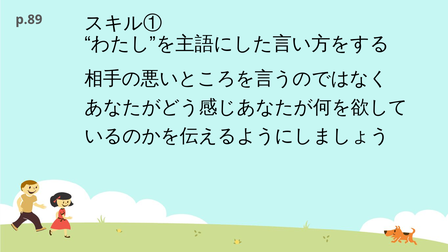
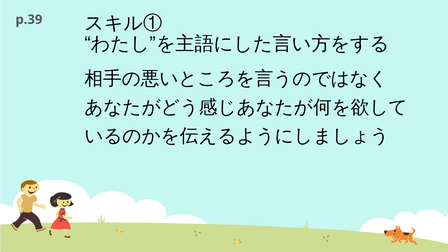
p.89: p.89 -> p.39
